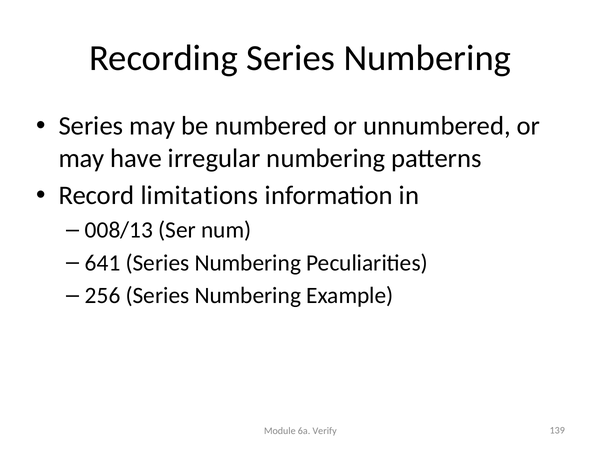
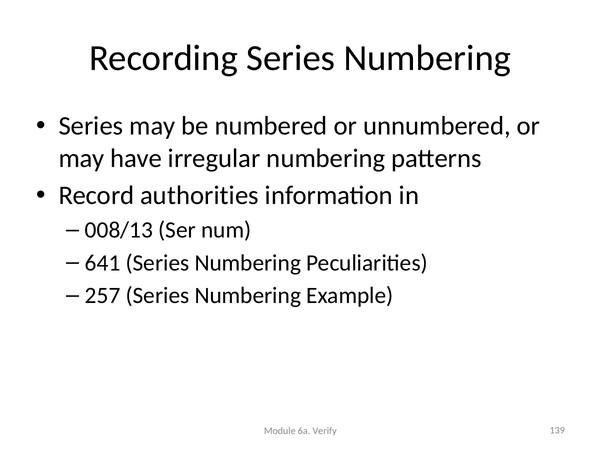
limitations: limitations -> authorities
256: 256 -> 257
